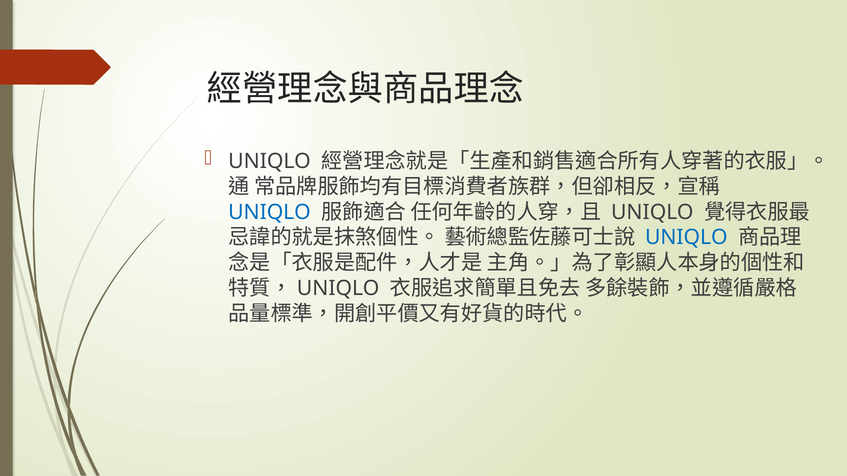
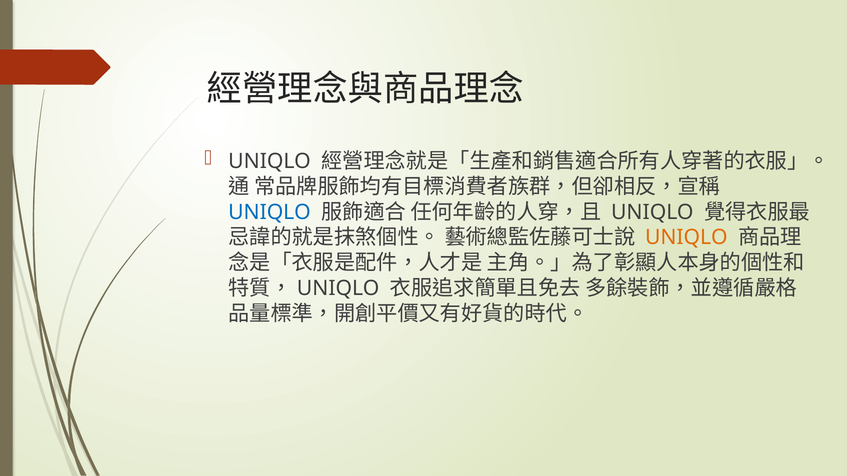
UNIQLO at (686, 238) colour: blue -> orange
